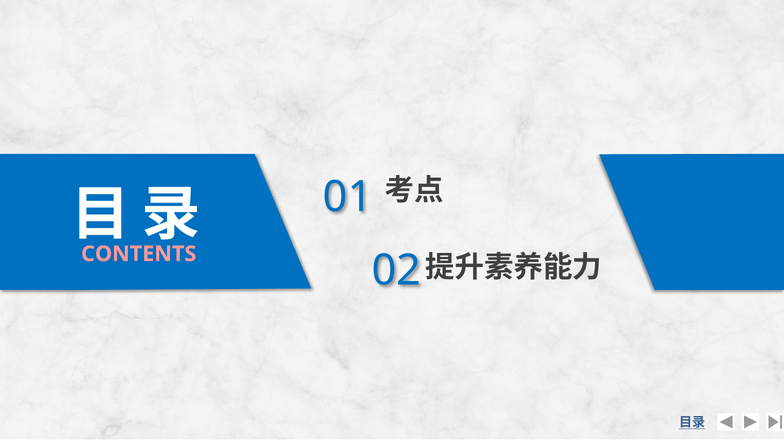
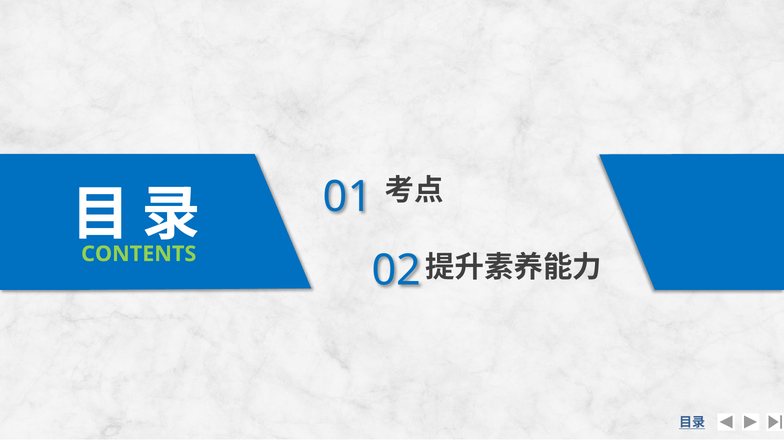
CONTENTS colour: pink -> light green
